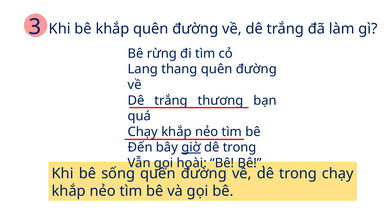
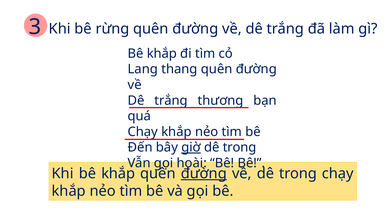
bê khắp: khắp -> rừng
rừng at (162, 53): rừng -> khắp
Khi bê sống: sống -> khắp
đường at (204, 173) underline: none -> present
